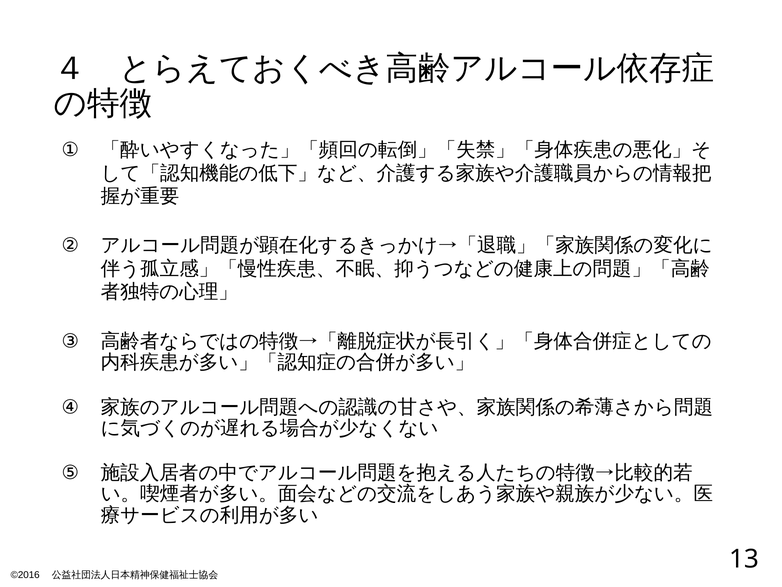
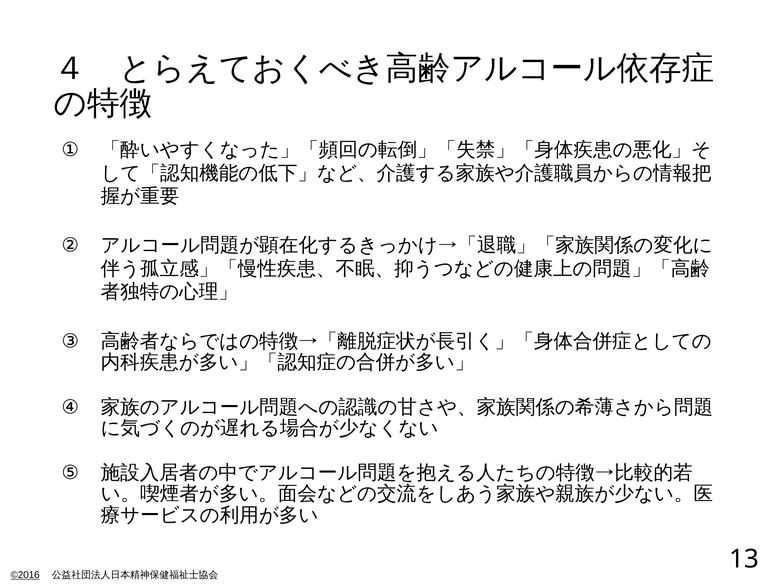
©2016 underline: none -> present
